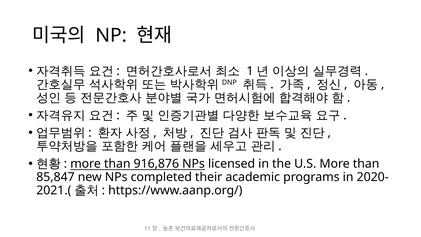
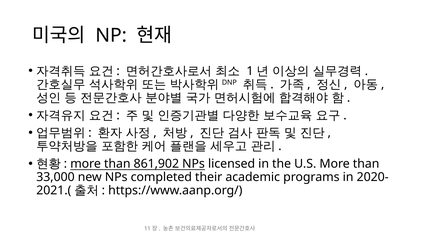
916,876: 916,876 -> 861,902
85,847: 85,847 -> 33,000
